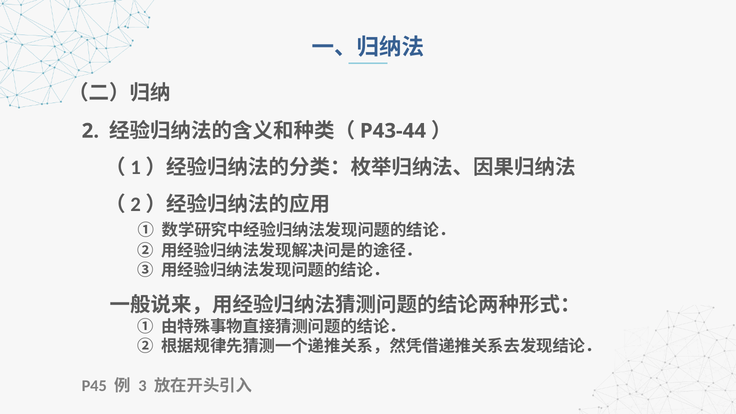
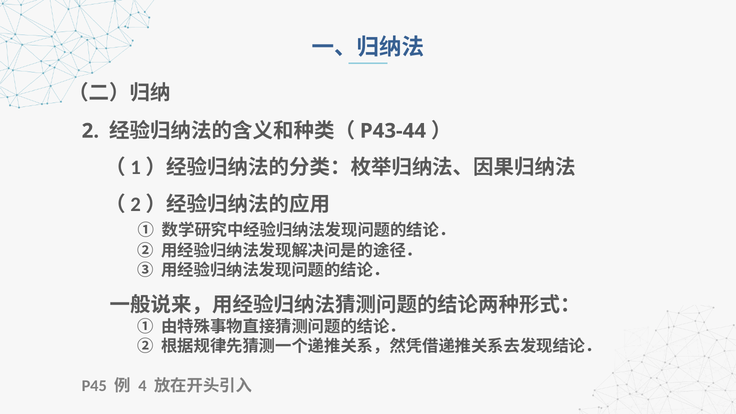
3: 3 -> 4
